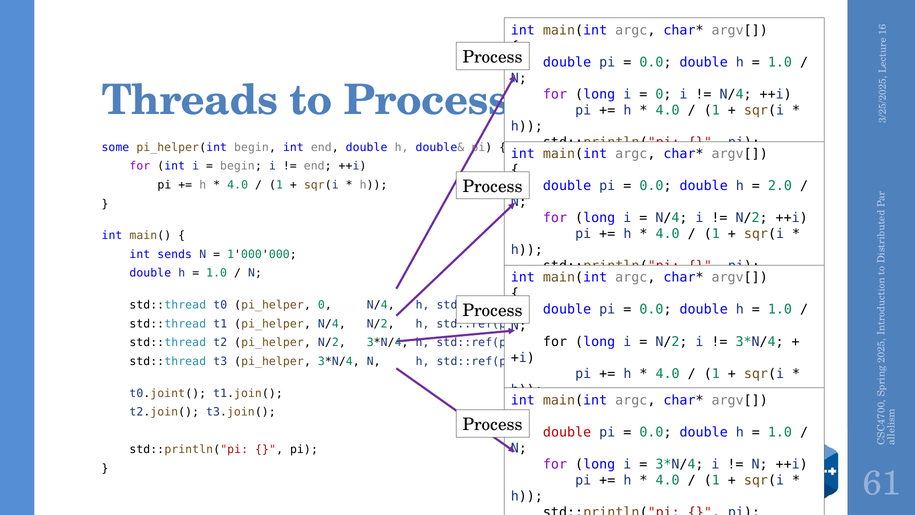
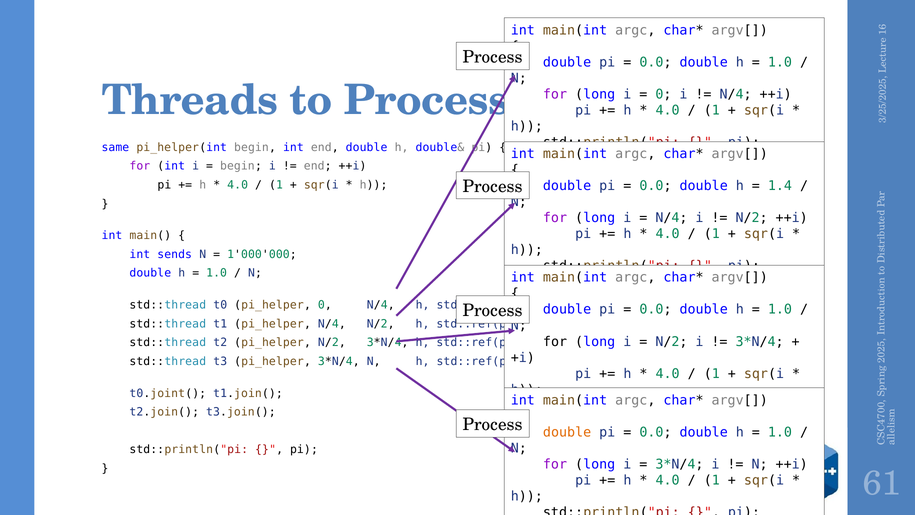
some: some -> same
2.0: 2.0 -> 1.4
double at (567, 432) colour: red -> orange
